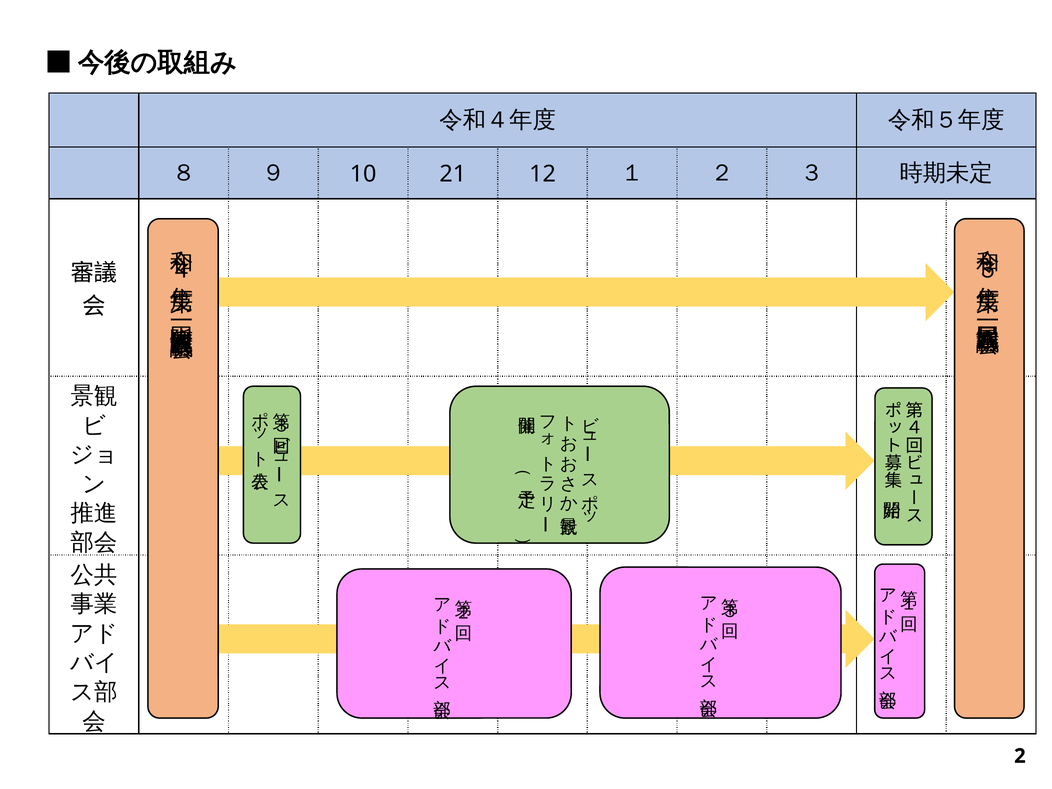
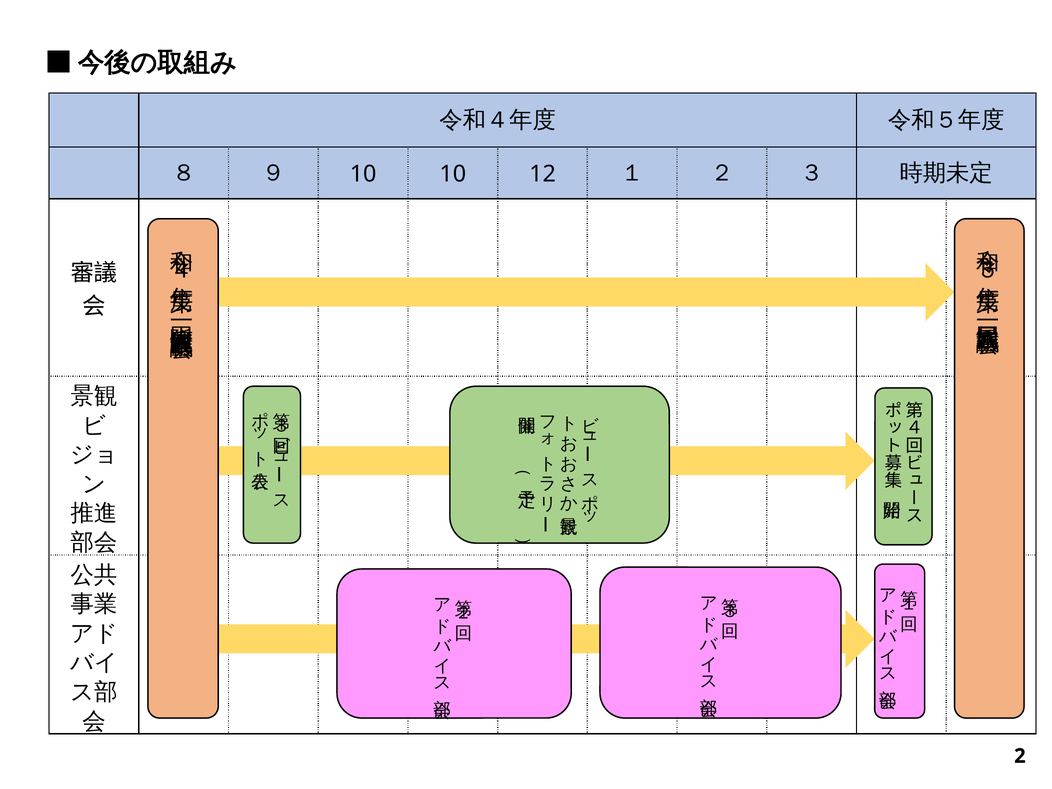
10 21: 21 -> 10
